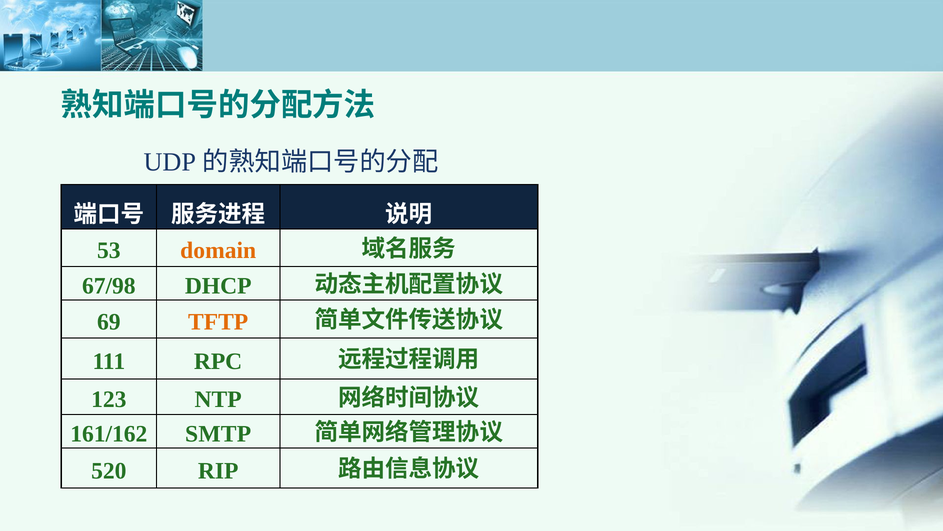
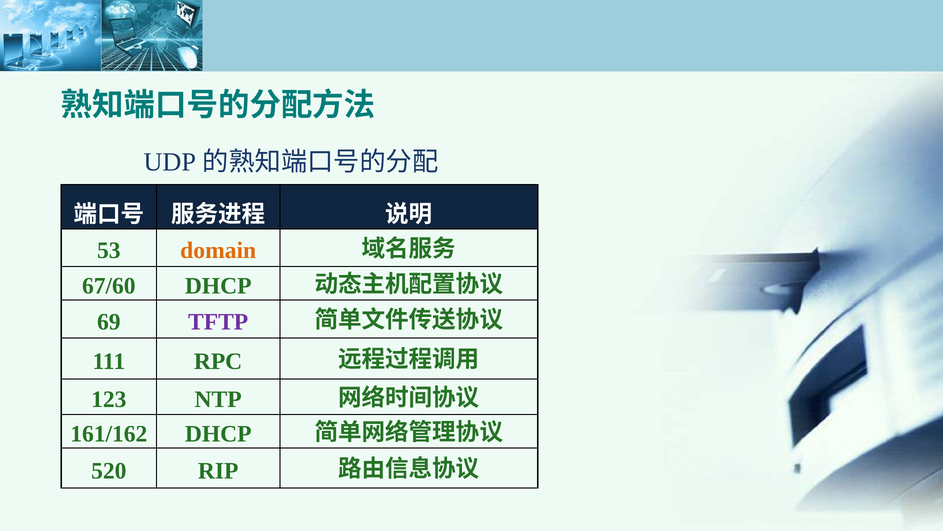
67/98: 67/98 -> 67/60
TFTP colour: orange -> purple
161/162 SMTP: SMTP -> DHCP
